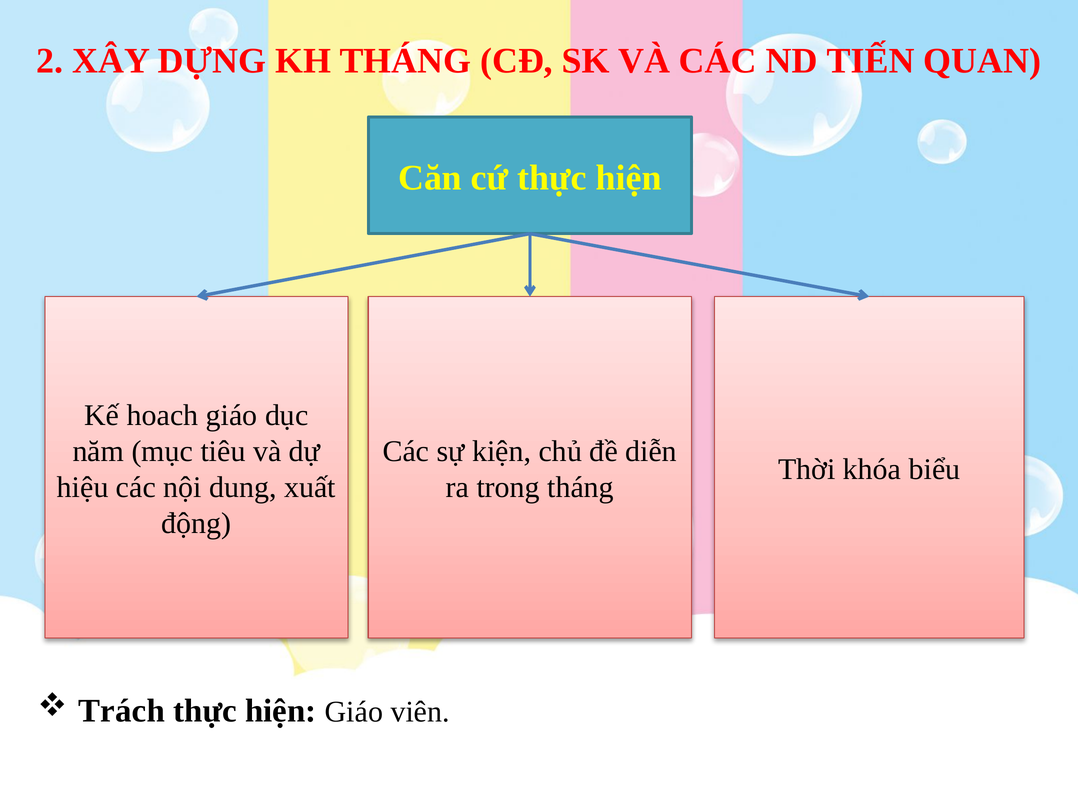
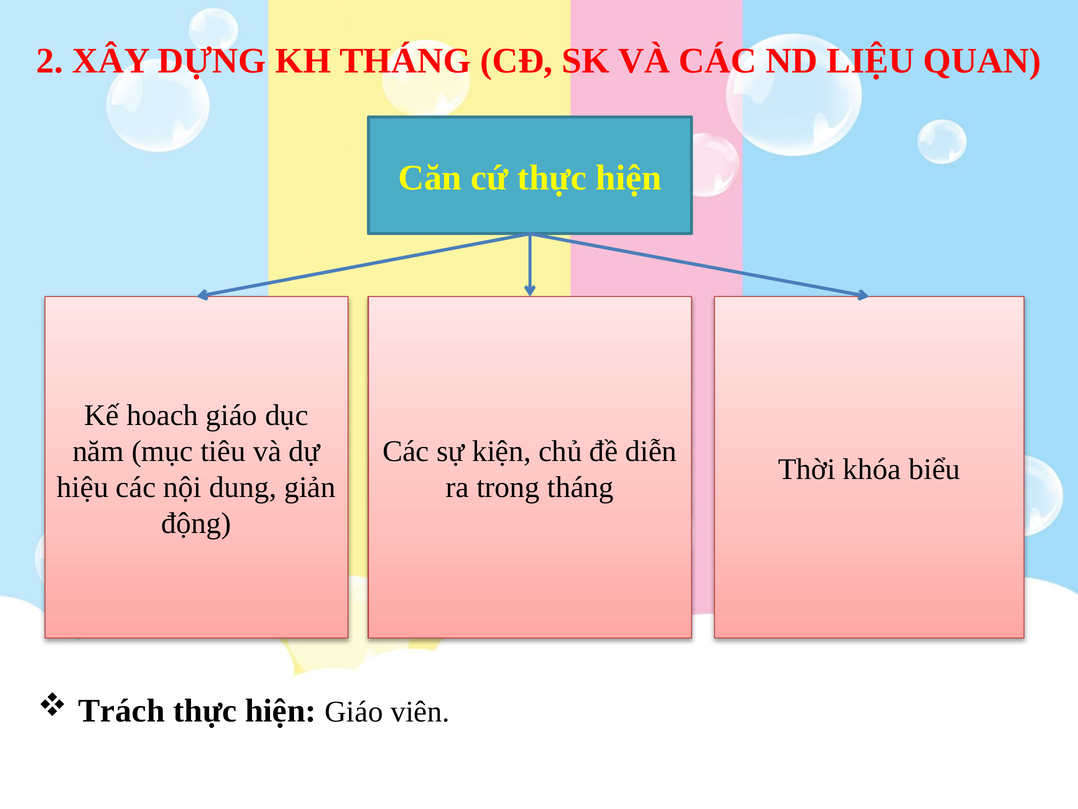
TIẾN: TIẾN -> LIỆU
xuất: xuất -> giản
